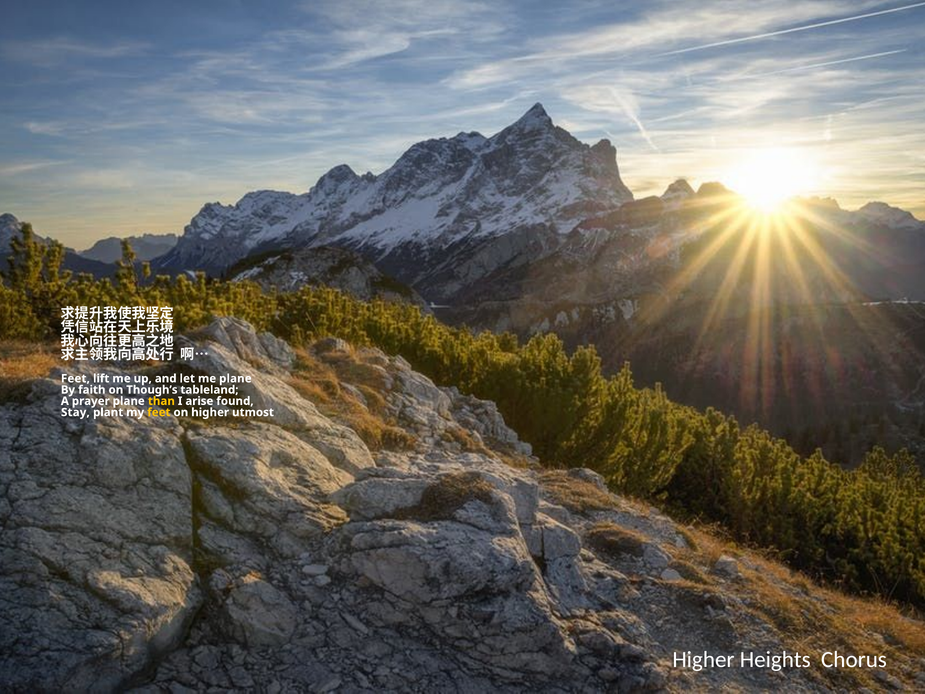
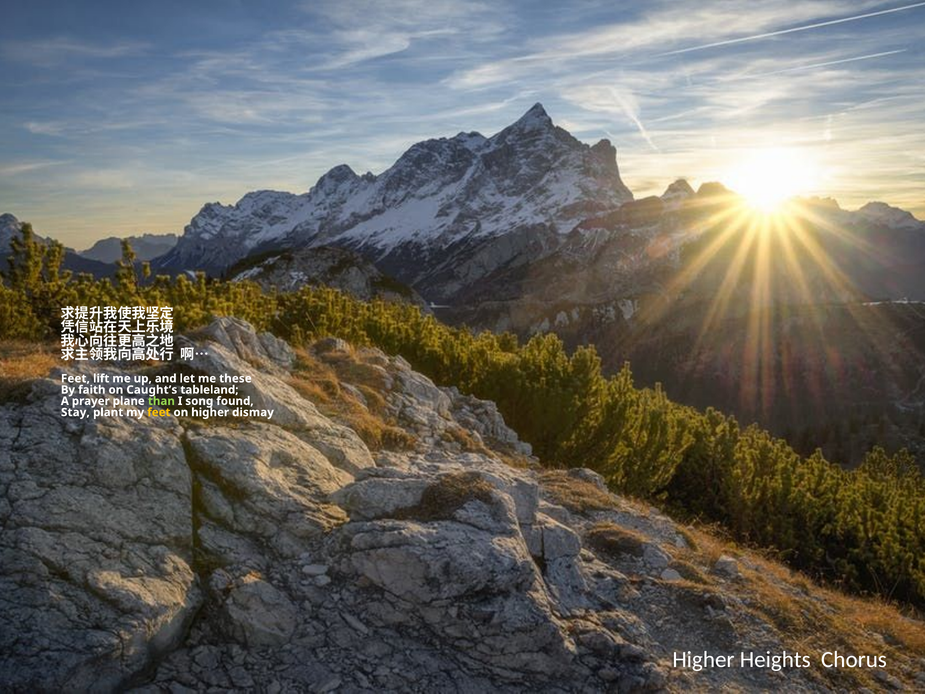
me plane: plane -> these
Though’s: Though’s -> Caught’s
than colour: yellow -> light green
arise: arise -> song
utmost: utmost -> dismay
